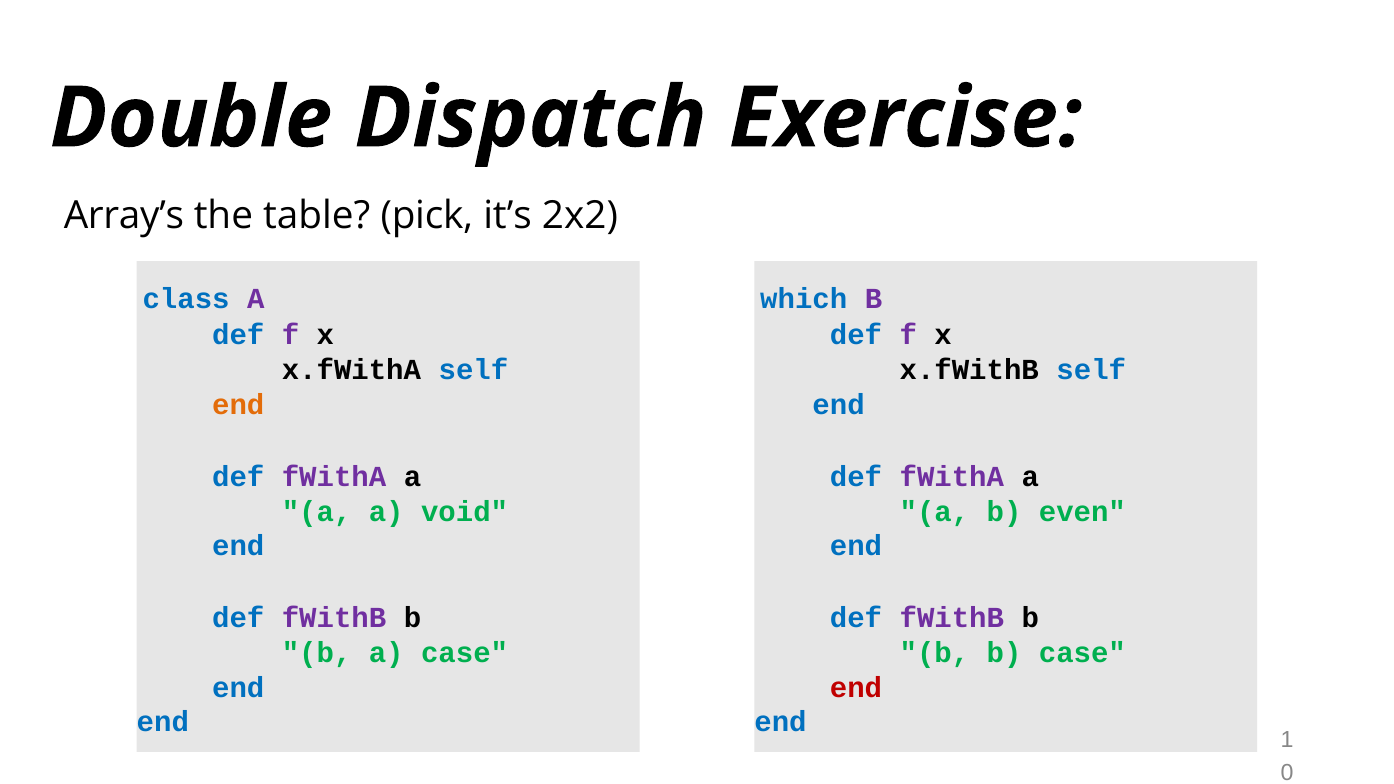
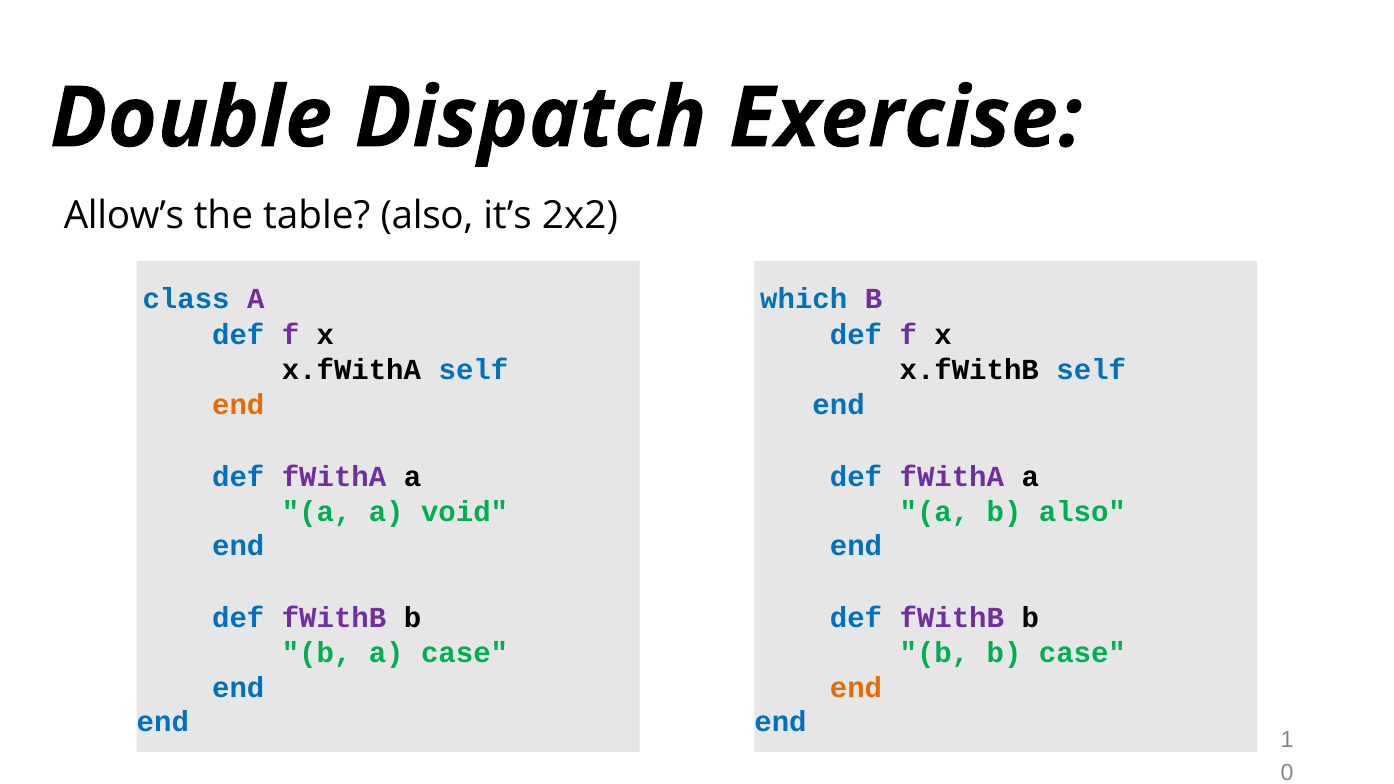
Array’s: Array’s -> Allow’s
table pick: pick -> also
b even: even -> also
end at (856, 688) colour: red -> orange
